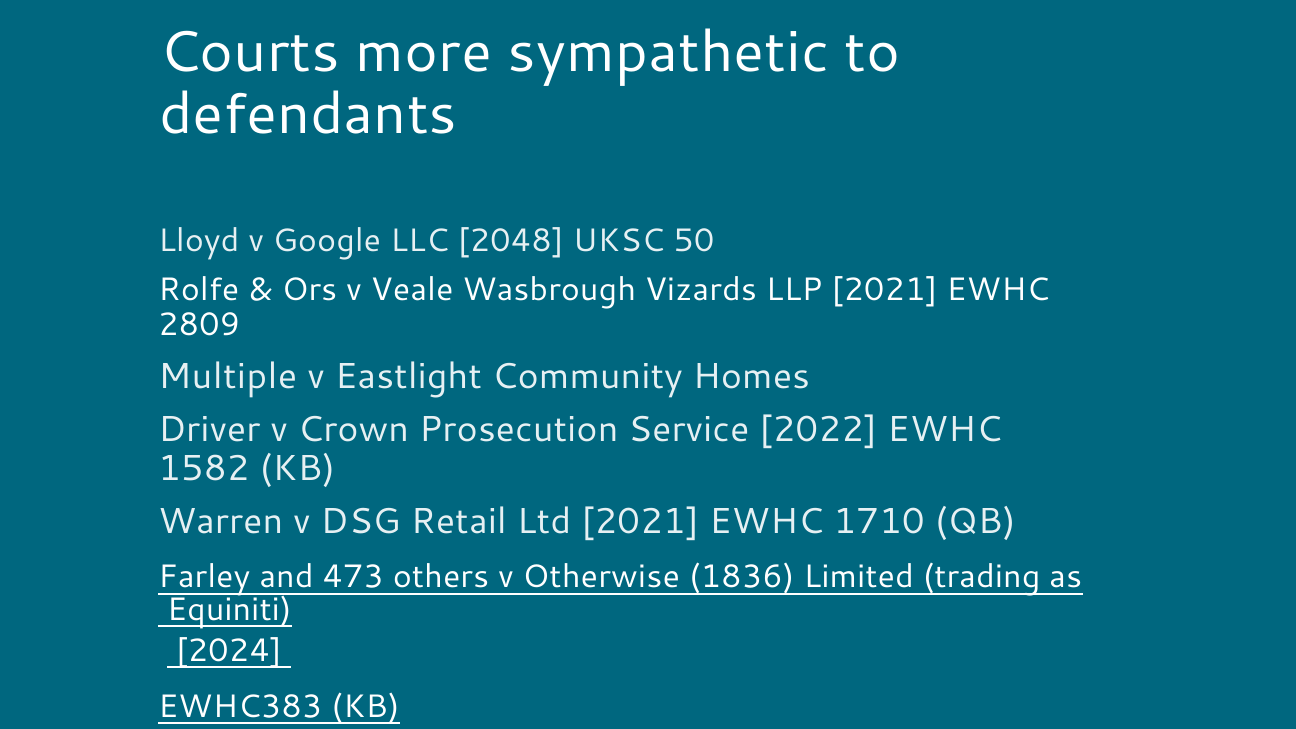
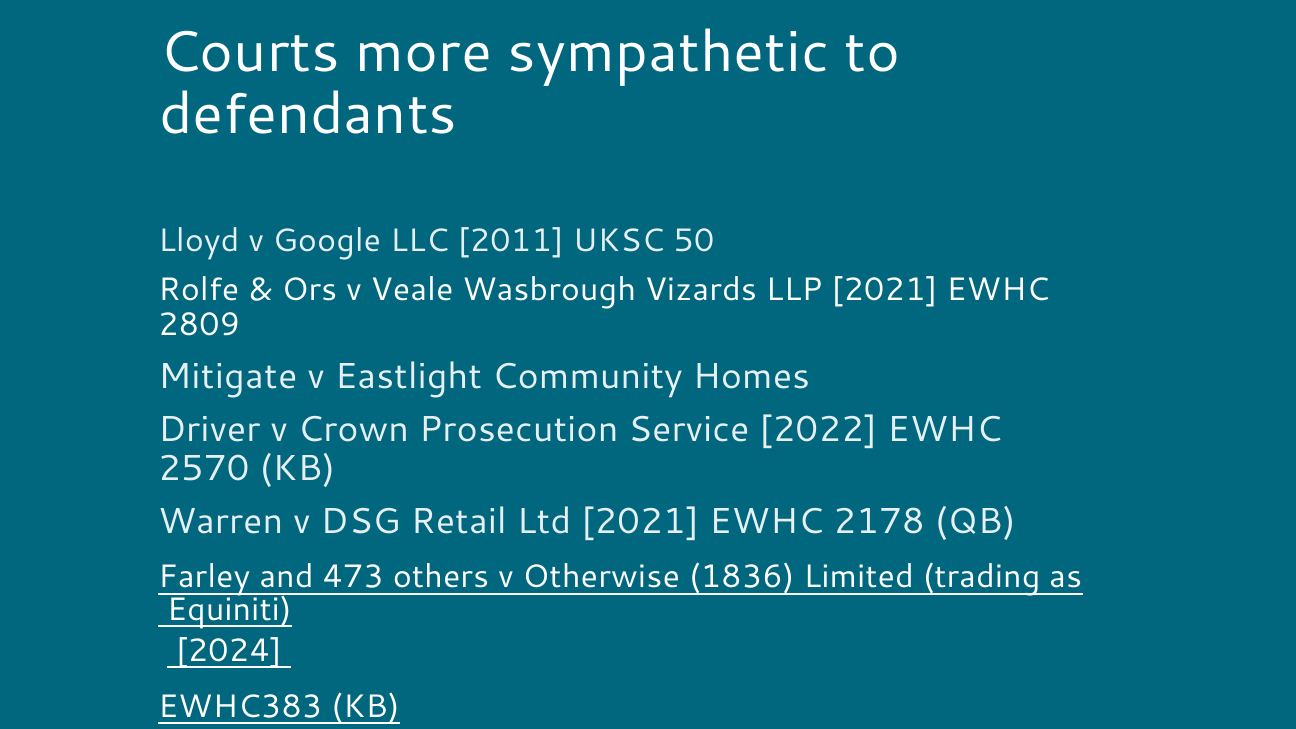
2048: 2048 -> 2011
Multiple: Multiple -> Mitigate
1582: 1582 -> 2570
1710: 1710 -> 2178
